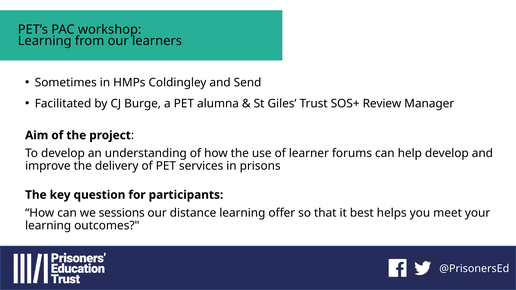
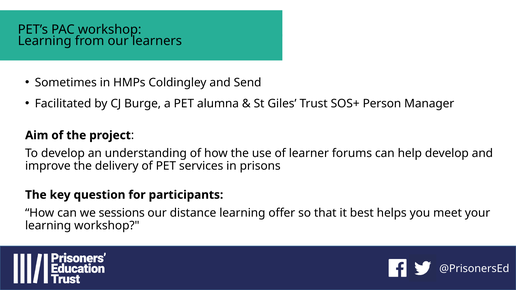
Review: Review -> Person
learning outcomes: outcomes -> workshop
